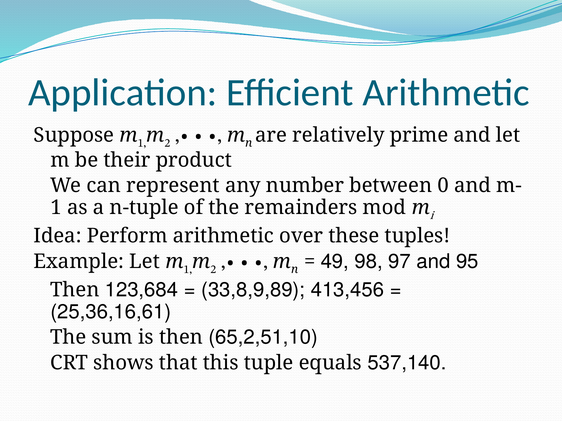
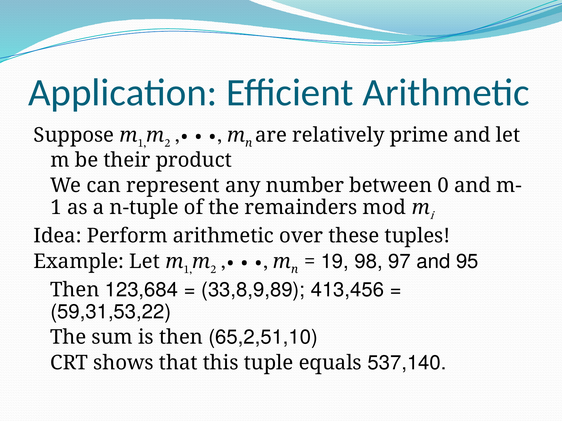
49: 49 -> 19
25,36,16,61: 25,36,16,61 -> 59,31,53,22
